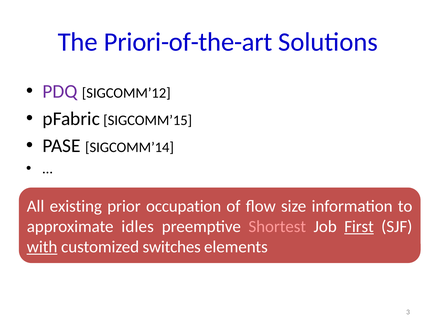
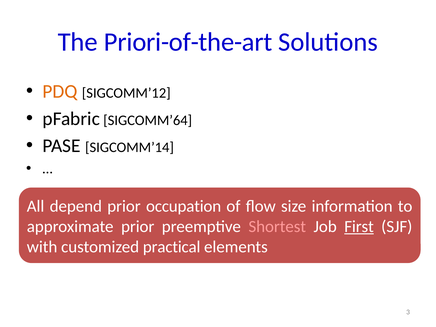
PDQ colour: purple -> orange
SIGCOMM’15: SIGCOMM’15 -> SIGCOMM’64
existing: existing -> depend
approximate idles: idles -> prior
with underline: present -> none
switches: switches -> practical
